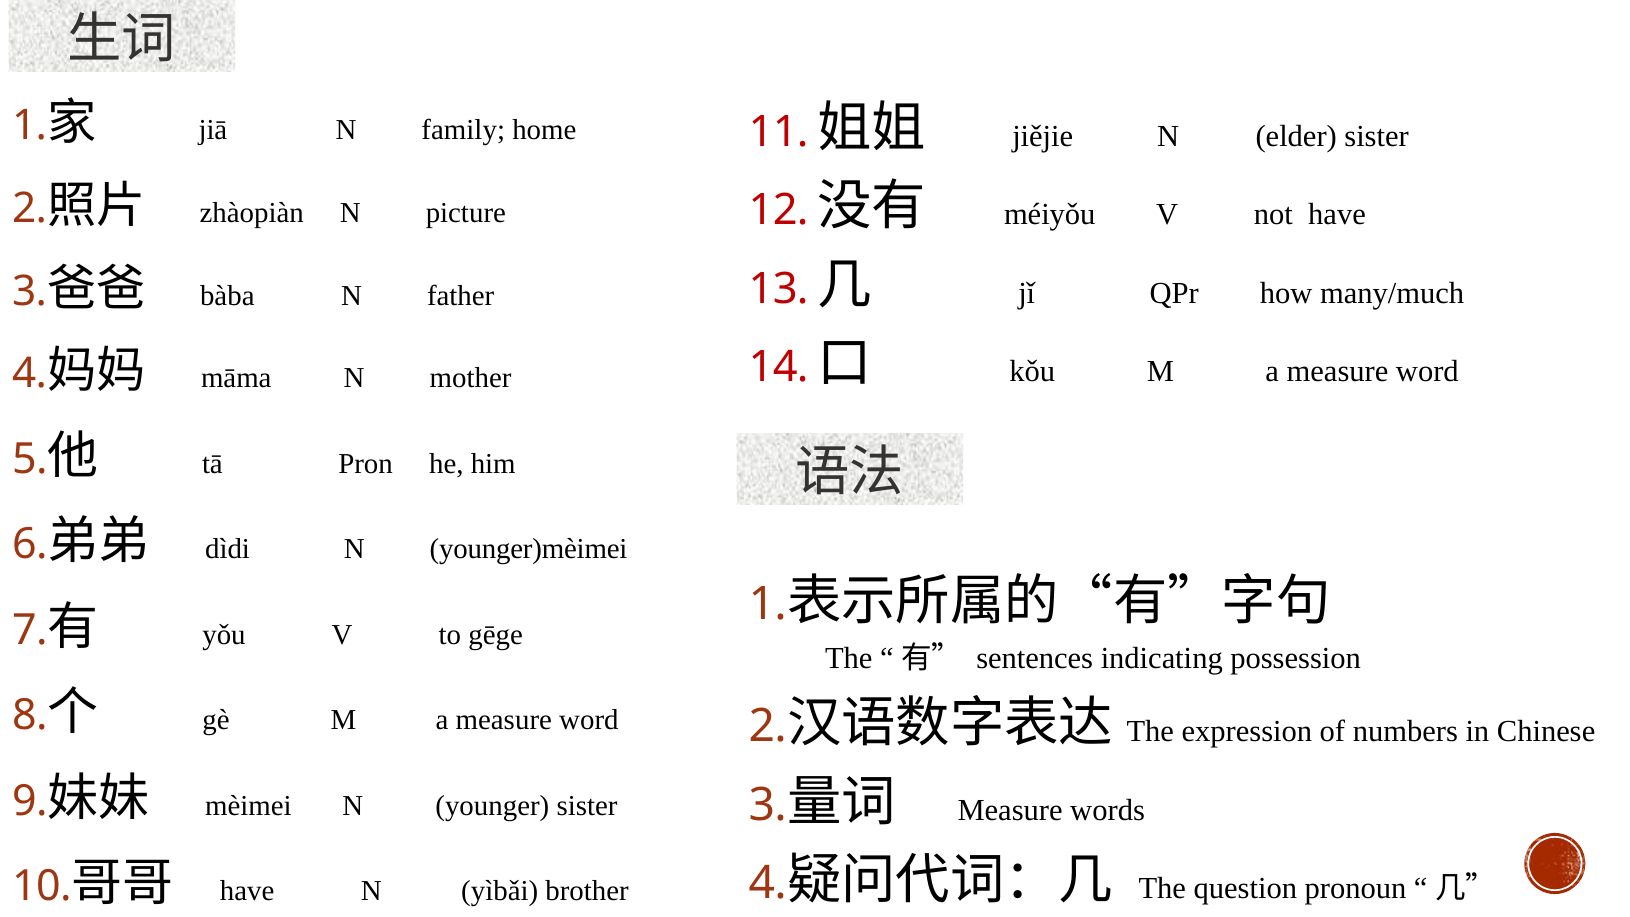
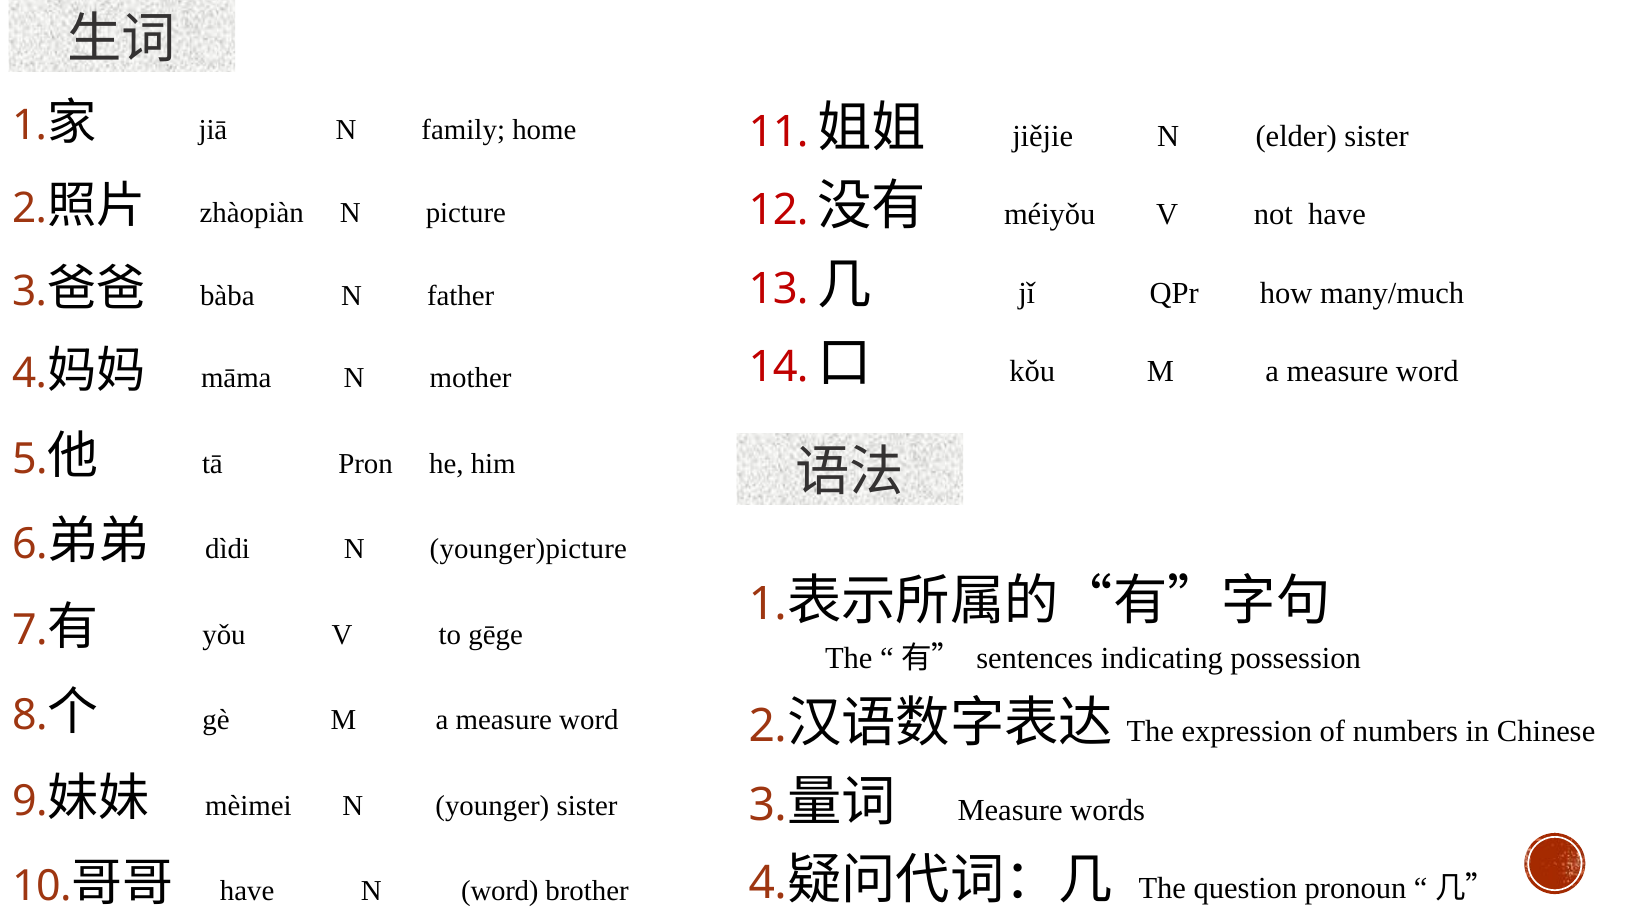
younger)mèimei: younger)mèimei -> younger)picture
N yìbǎi: yìbǎi -> word
